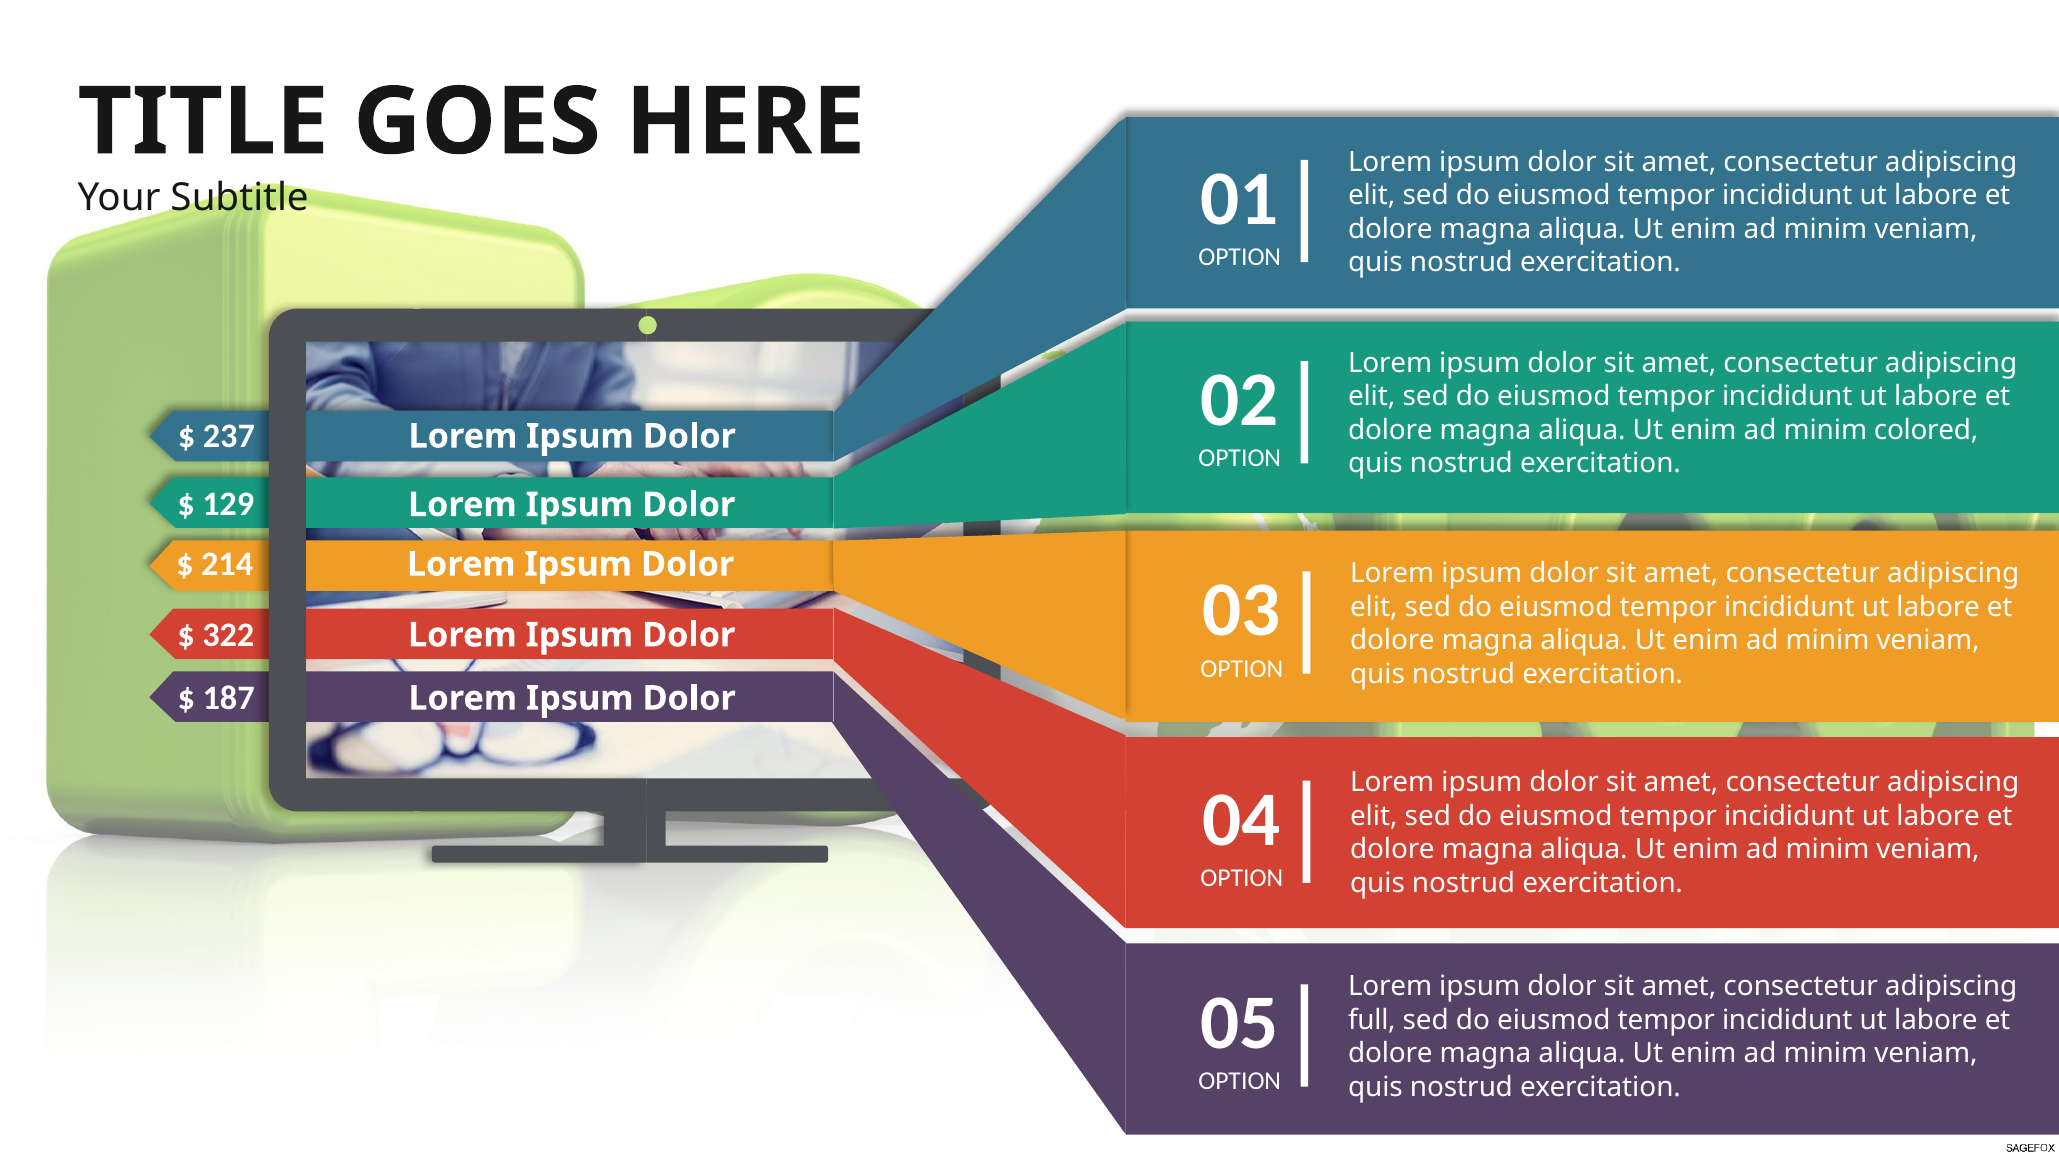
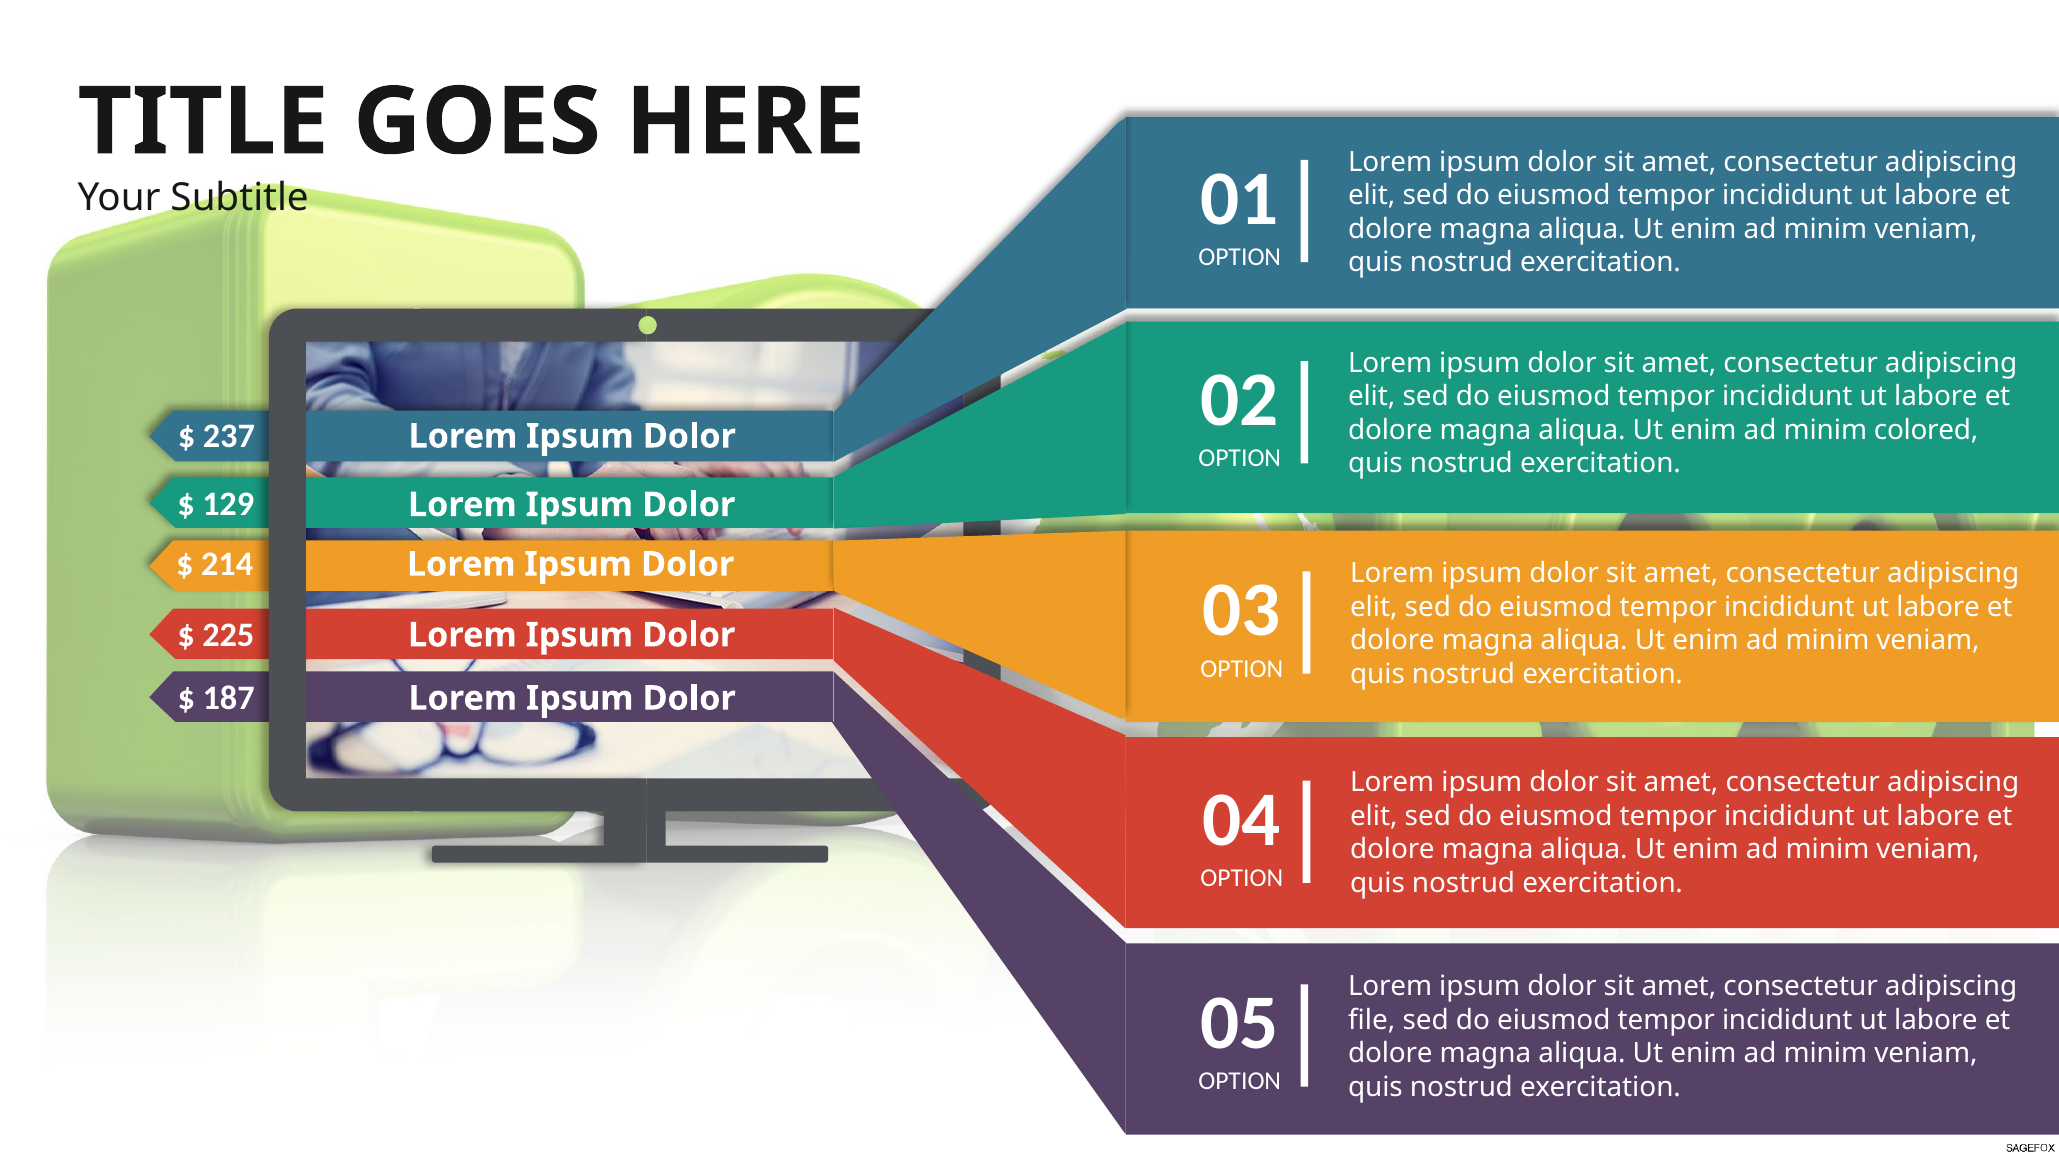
322: 322 -> 225
full: full -> file
